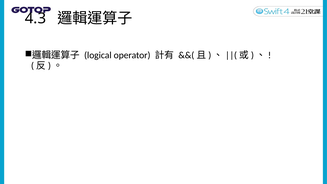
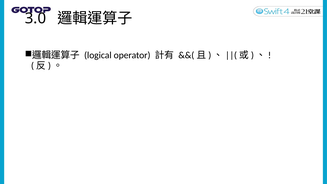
4.3: 4.3 -> 3.0
